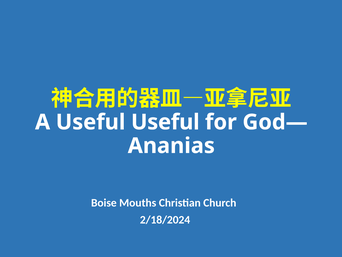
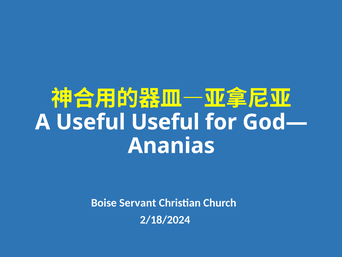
Mouths: Mouths -> Servant
